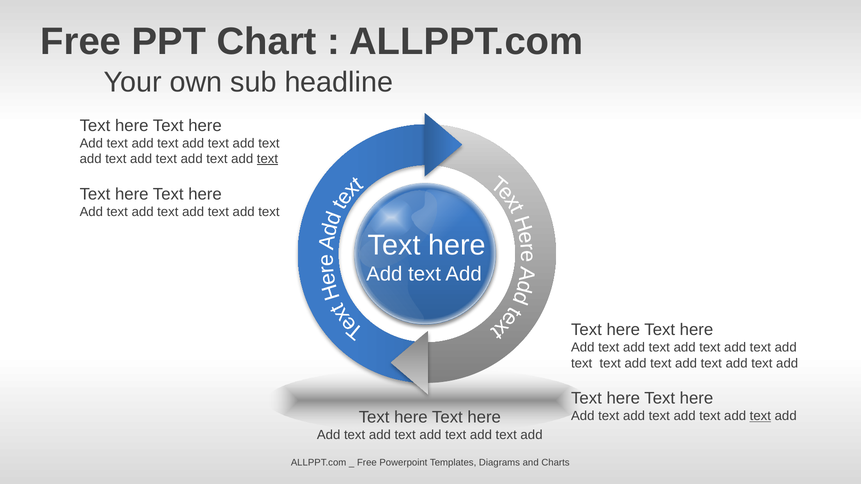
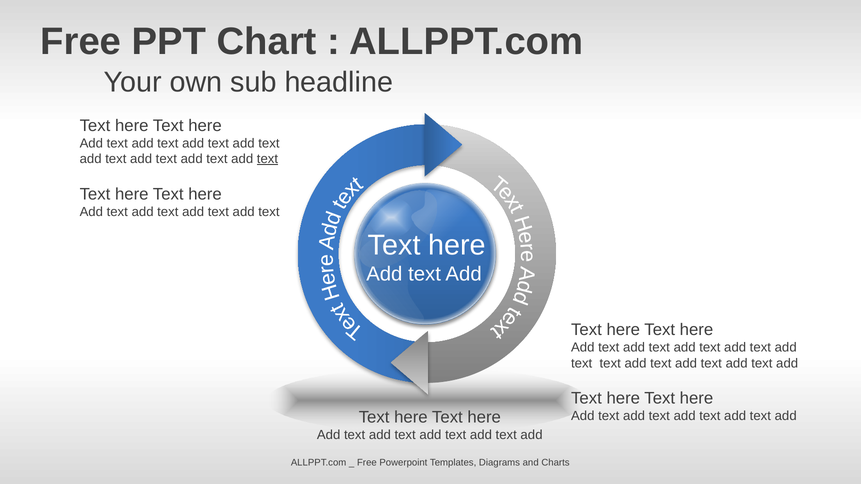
text at (760, 416) underline: present -> none
